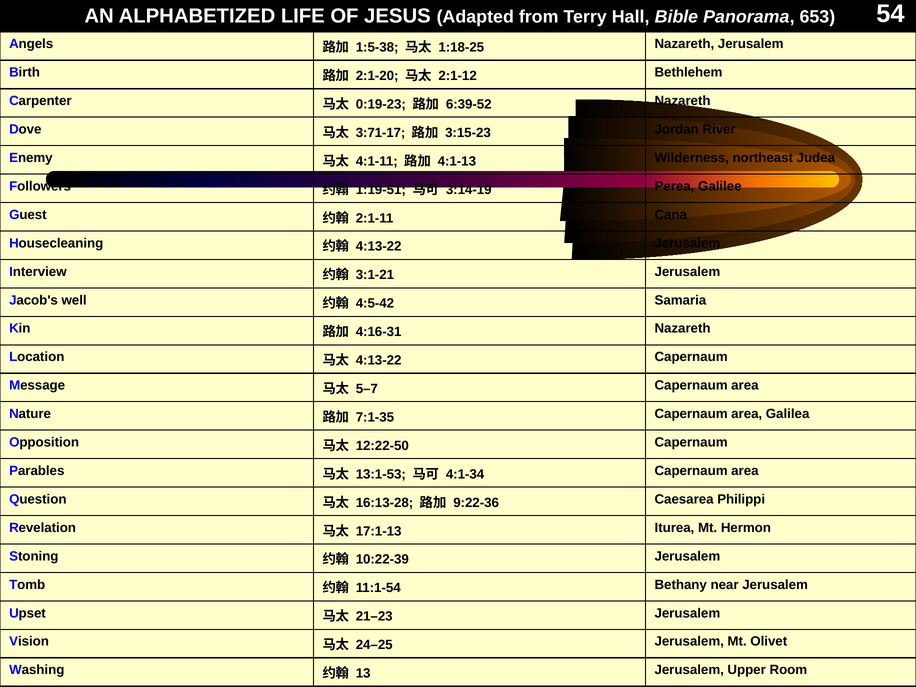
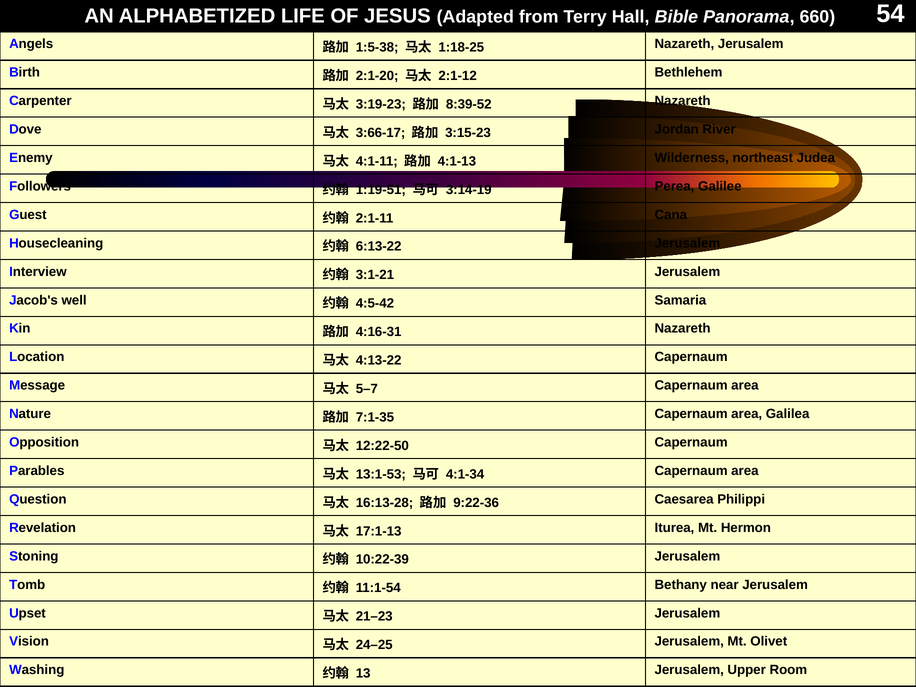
653: 653 -> 660
0:19-23: 0:19-23 -> 3:19-23
6:39-52: 6:39-52 -> 8:39-52
3:71-17: 3:71-17 -> 3:66-17
4:13-22 at (379, 247): 4:13-22 -> 6:13-22
